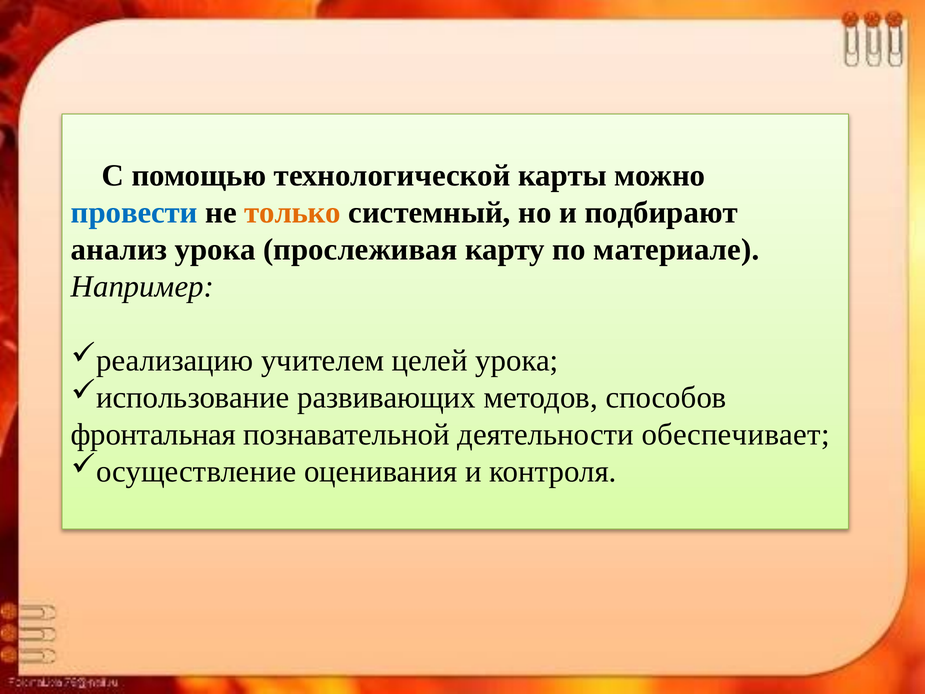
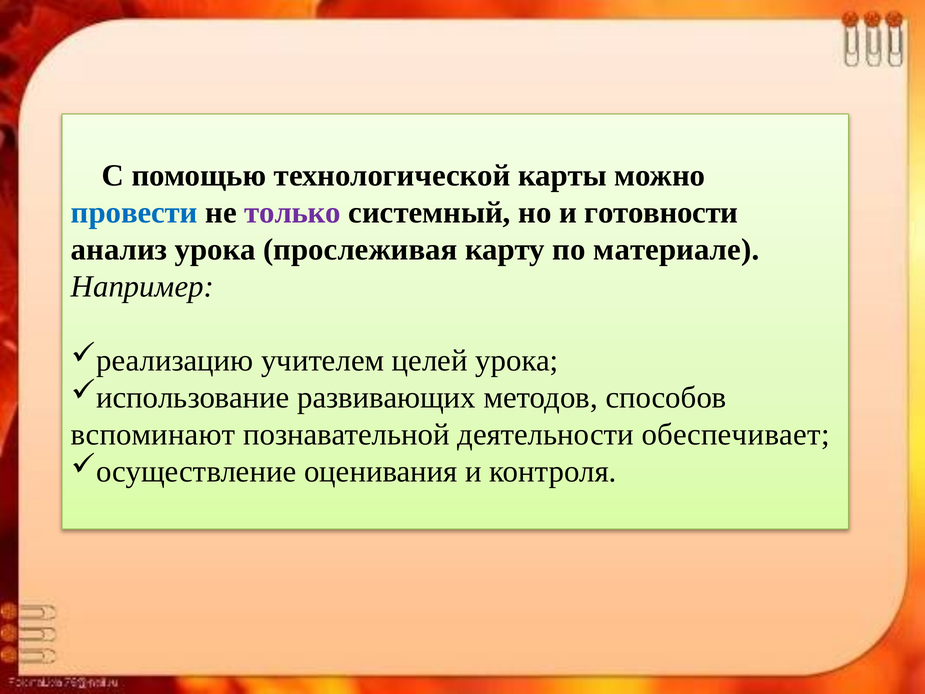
только colour: orange -> purple
подбирают: подбирают -> готовности
фронтальная: фронтальная -> вспоминают
